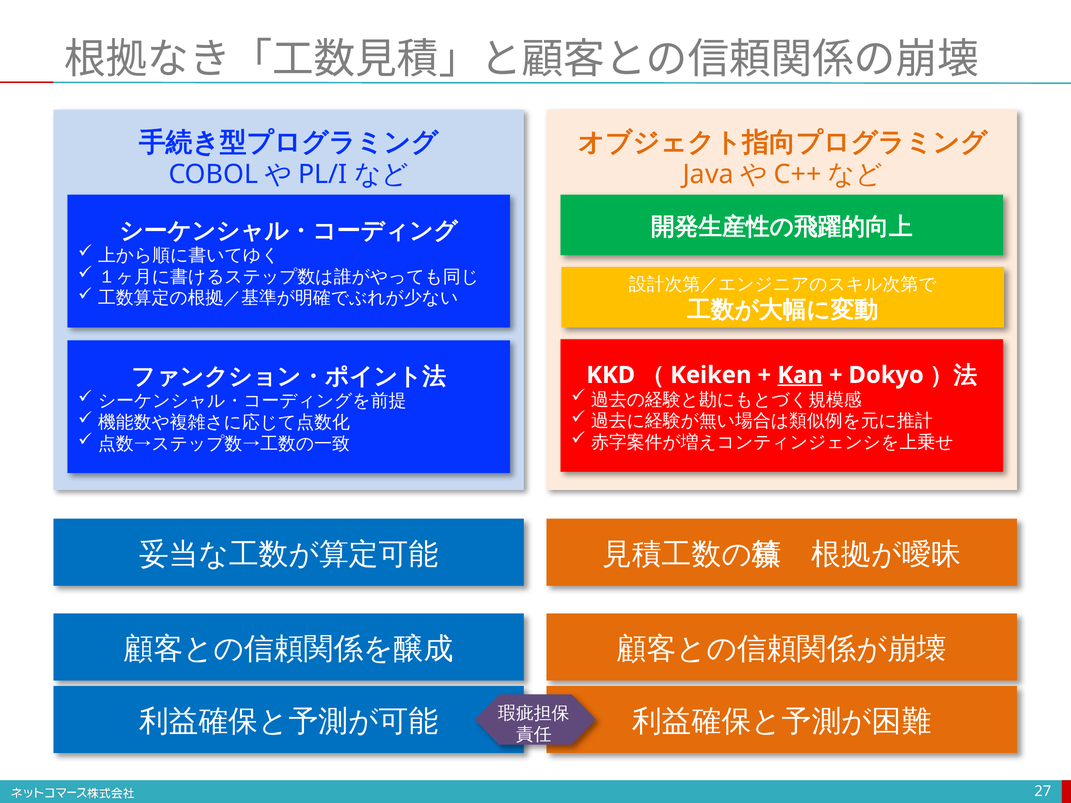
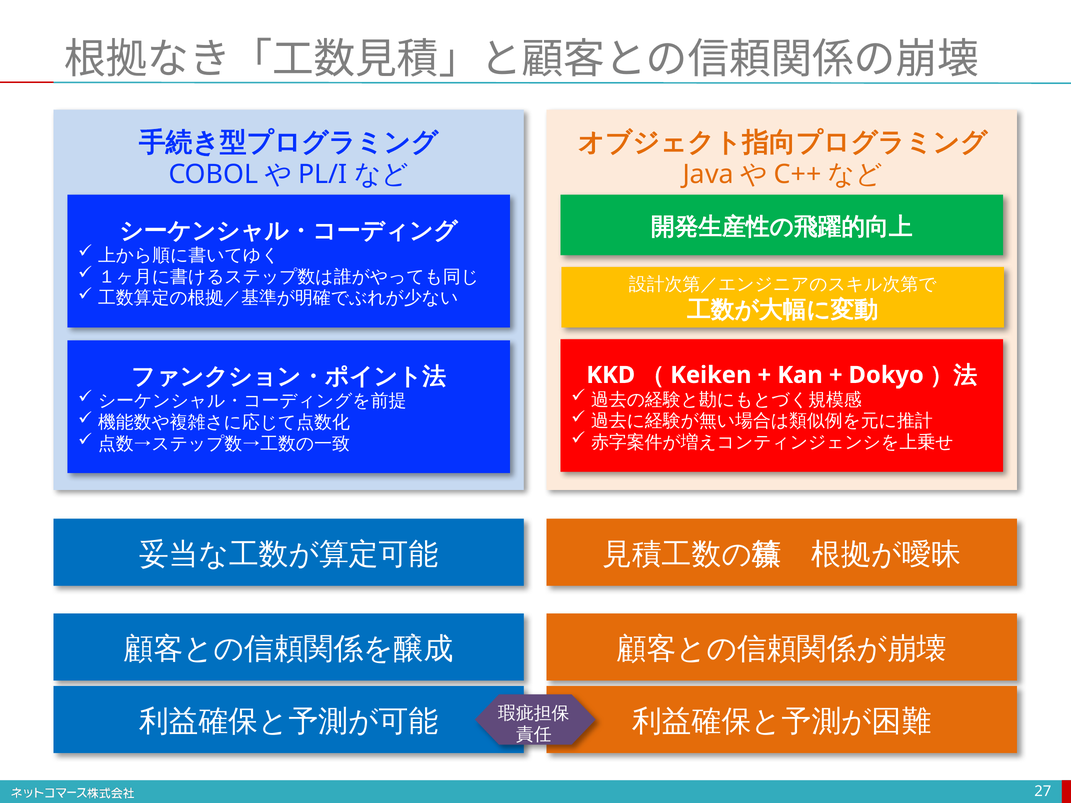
Kan underline: present -> none
